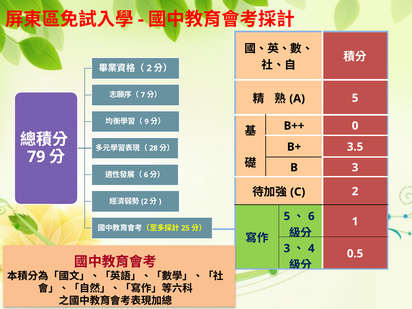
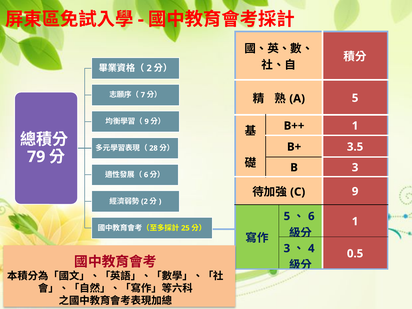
B++ 0: 0 -> 1
2 at (355, 191): 2 -> 9
